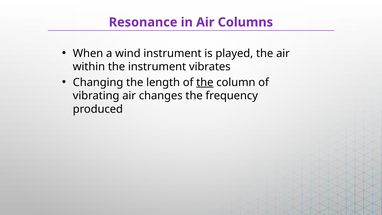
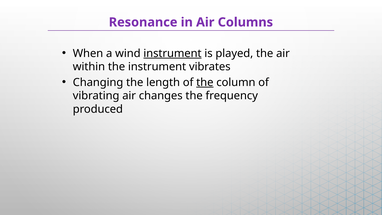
instrument at (172, 53) underline: none -> present
